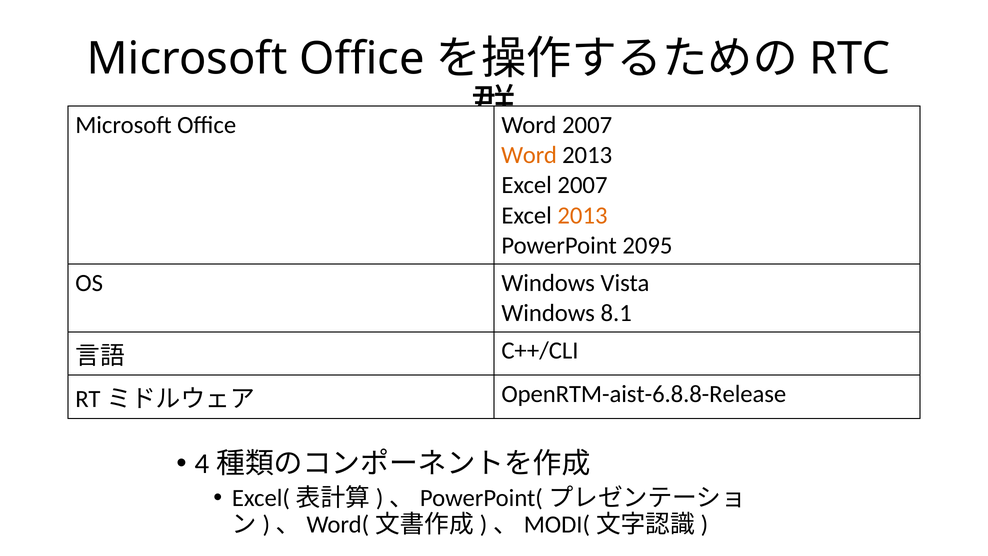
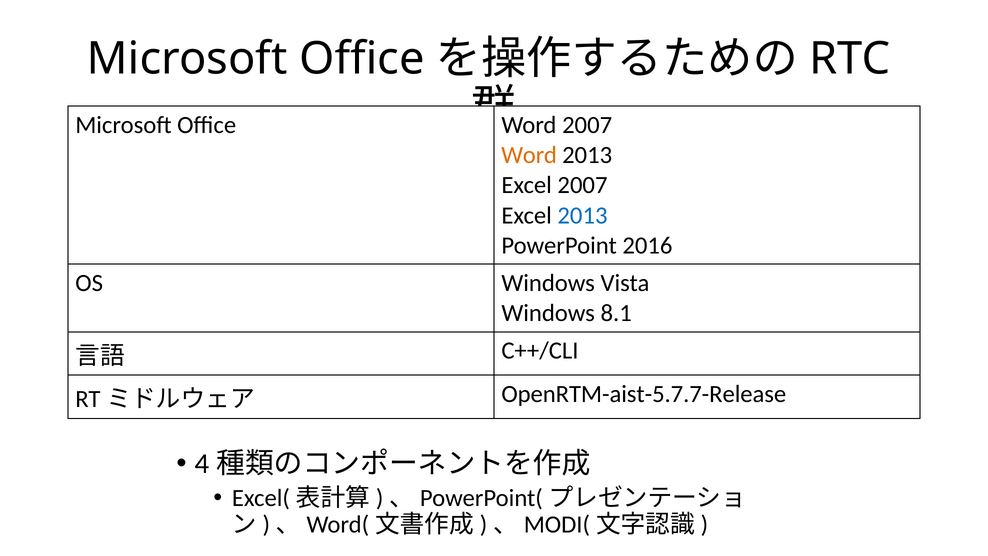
2013 at (583, 215) colour: orange -> blue
2095: 2095 -> 2016
OpenRTM-aist-6.8.8-Release: OpenRTM-aist-6.8.8-Release -> OpenRTM-aist-5.7.7-Release
